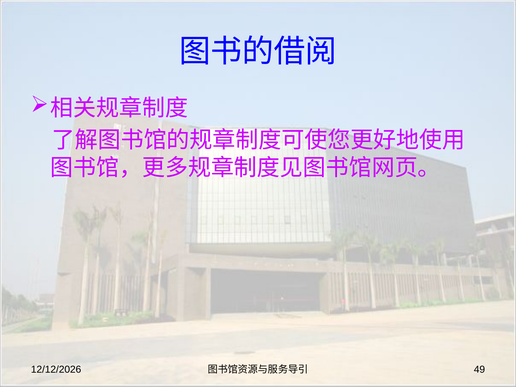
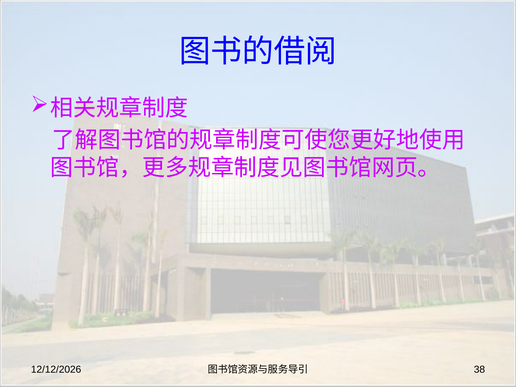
49: 49 -> 38
